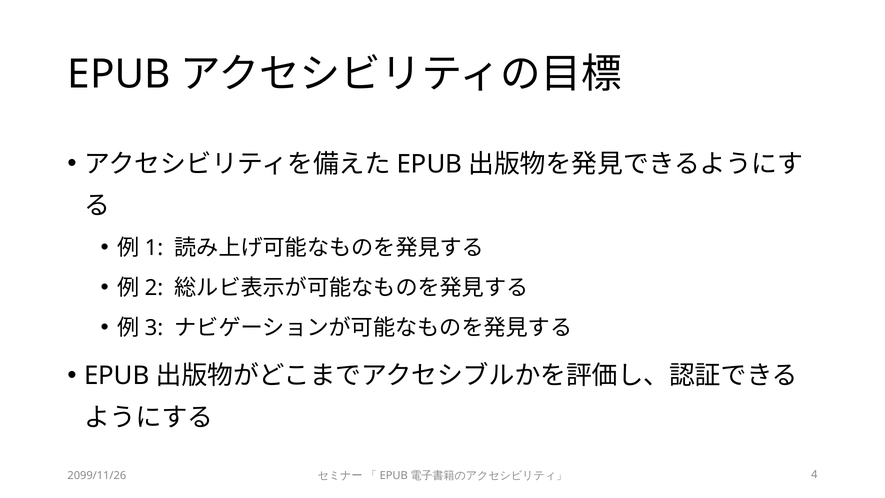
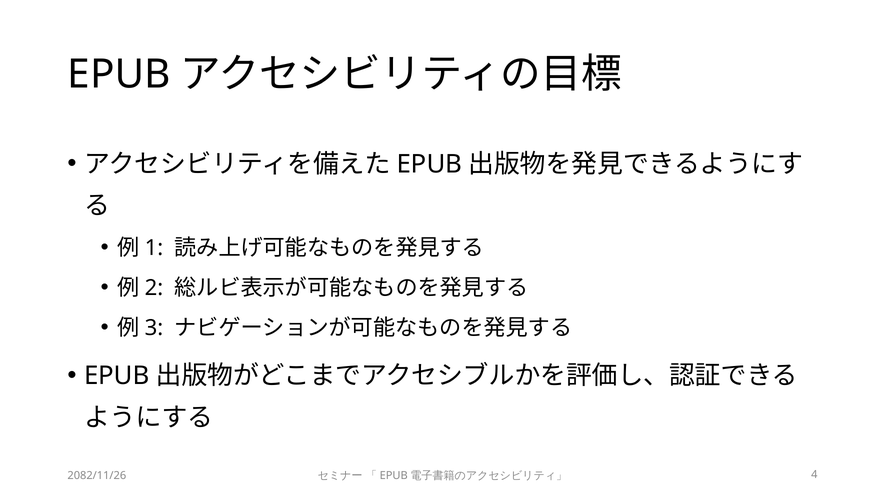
2099/11/26: 2099/11/26 -> 2082/11/26
